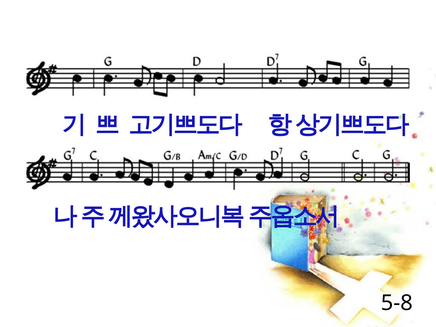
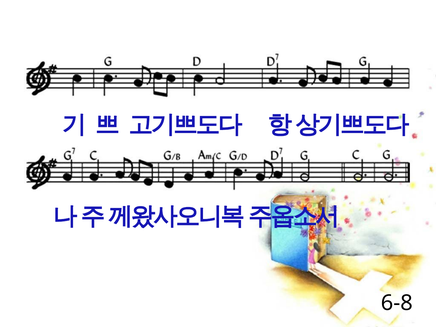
5-8: 5-8 -> 6-8
